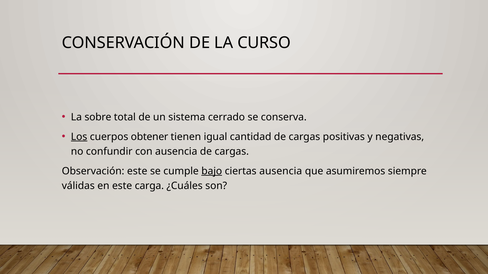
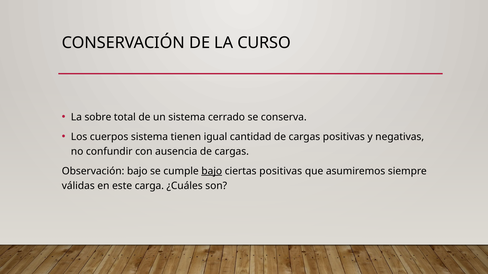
Los underline: present -> none
cuerpos obtener: obtener -> sistema
Observación este: este -> bajo
ciertas ausencia: ausencia -> positivas
